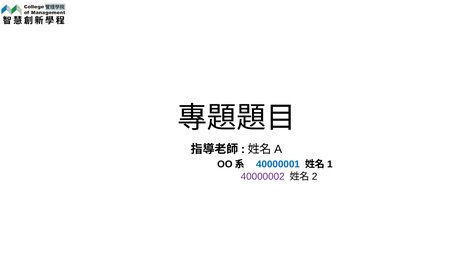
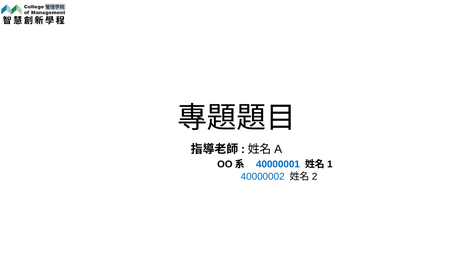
40000002 colour: purple -> blue
